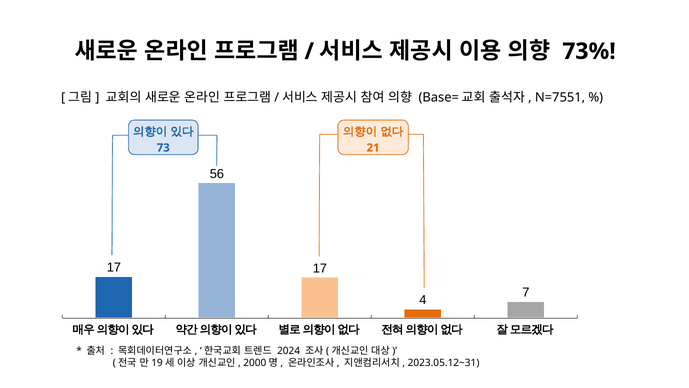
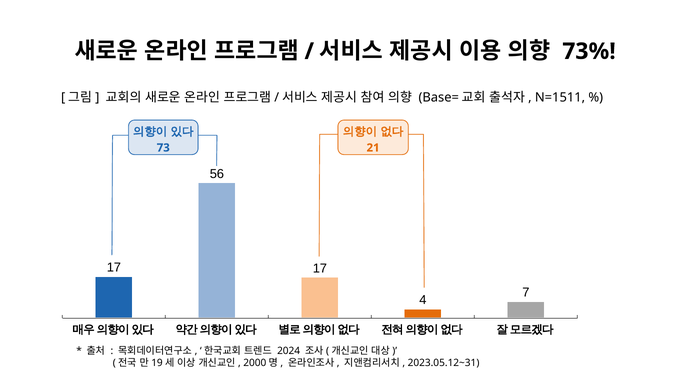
N=7551: N=7551 -> N=1511
